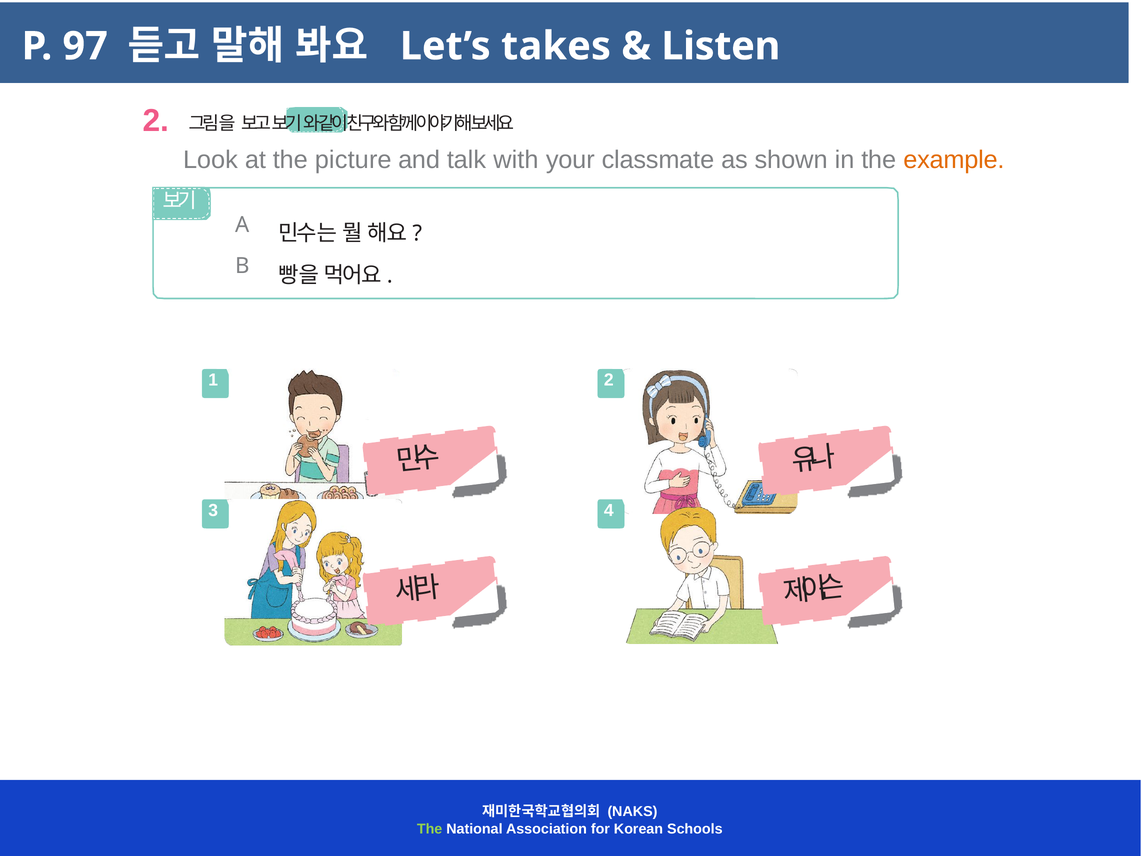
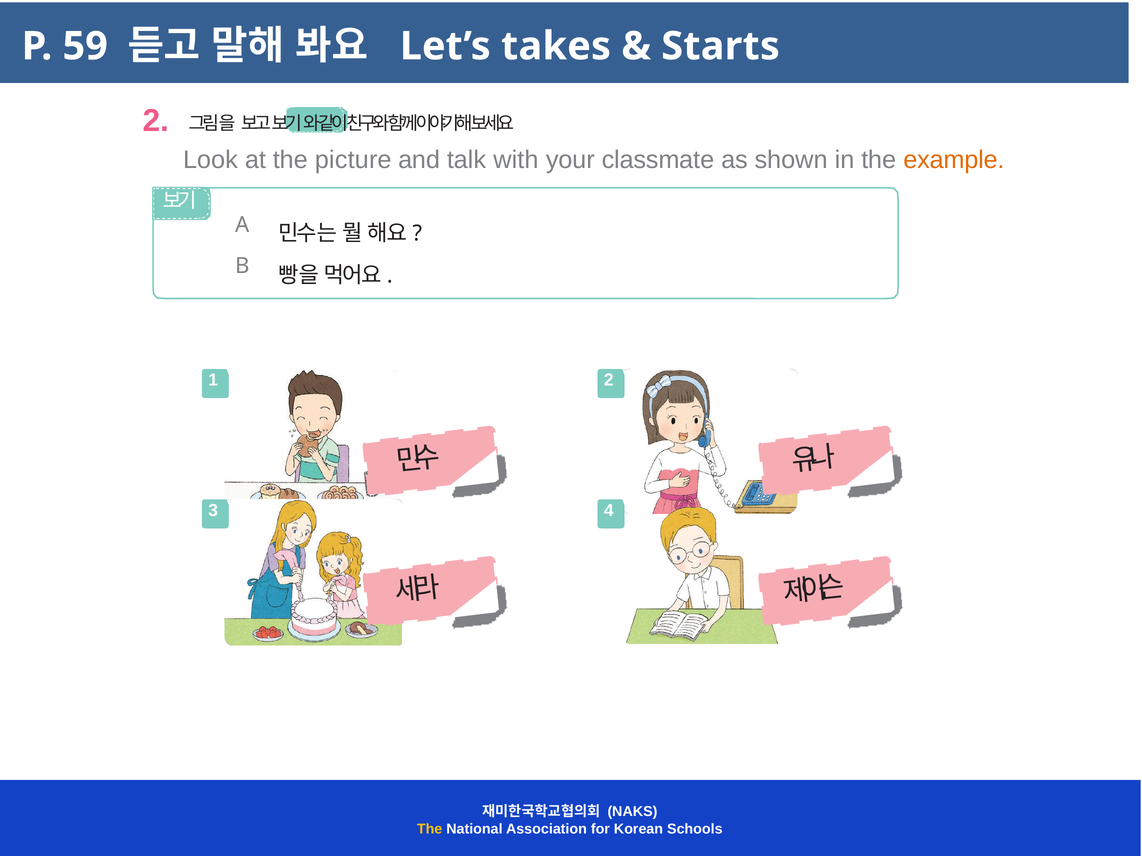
97: 97 -> 59
Listen: Listen -> Starts
The at (430, 829) colour: light green -> yellow
